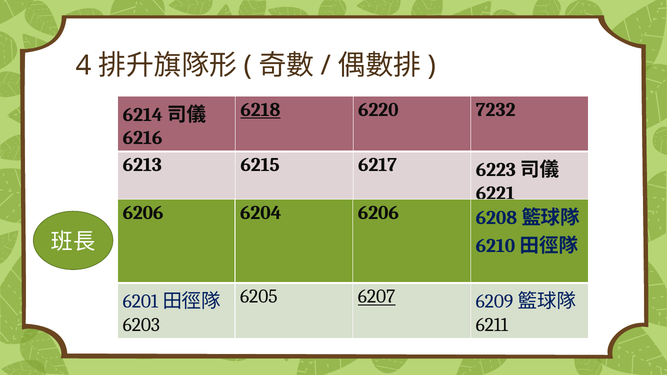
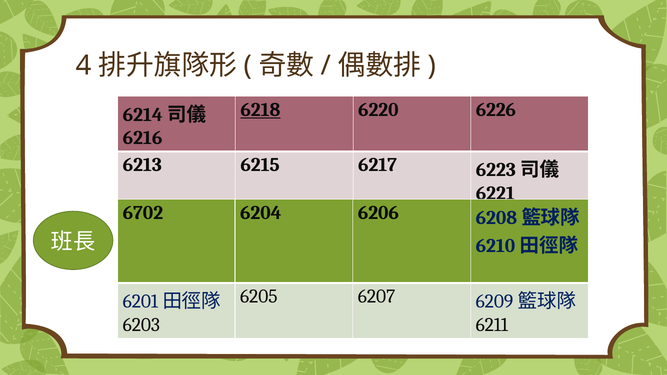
7232: 7232 -> 6226
6206 at (143, 213): 6206 -> 6702
6207 underline: present -> none
